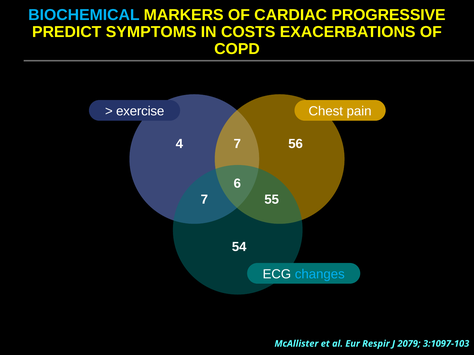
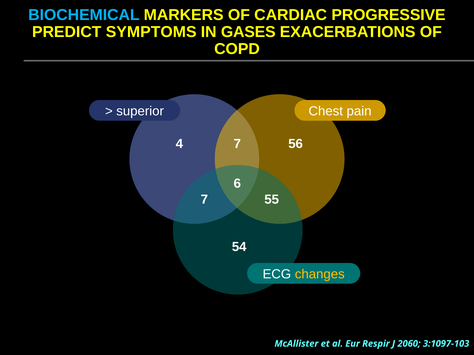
COSTS: COSTS -> GASES
exercise: exercise -> superior
changes colour: light blue -> yellow
2079: 2079 -> 2060
